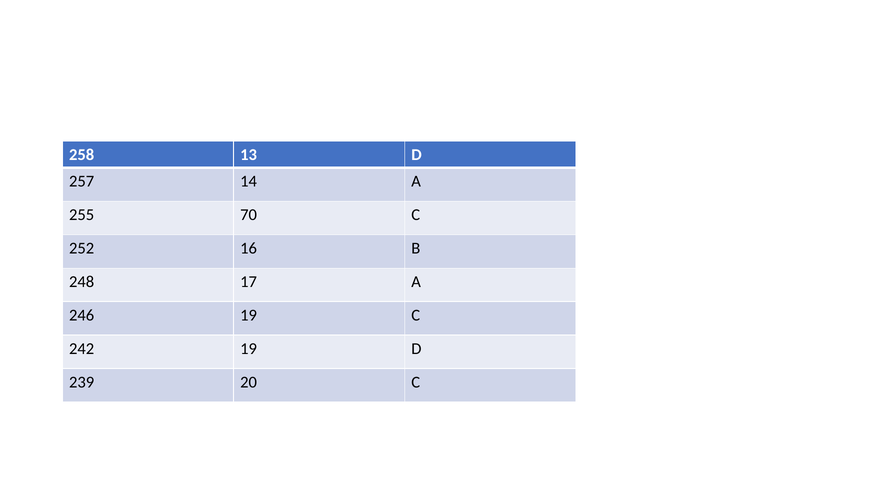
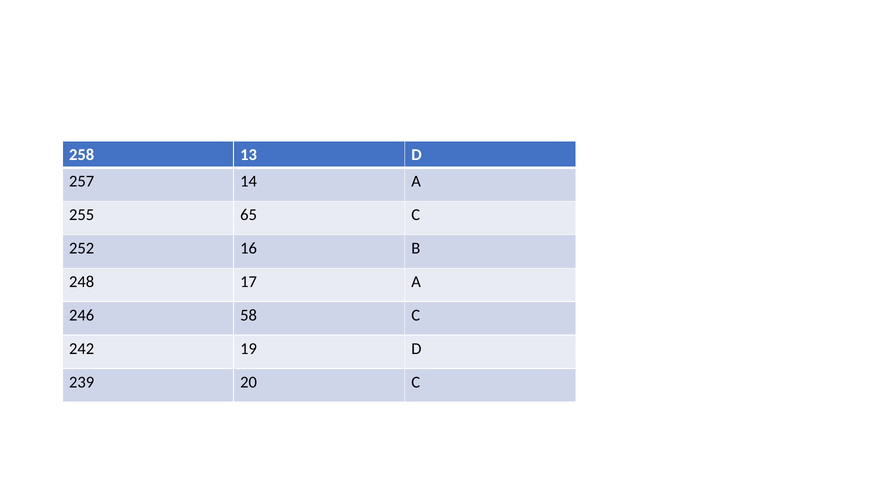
70: 70 -> 65
246 19: 19 -> 58
